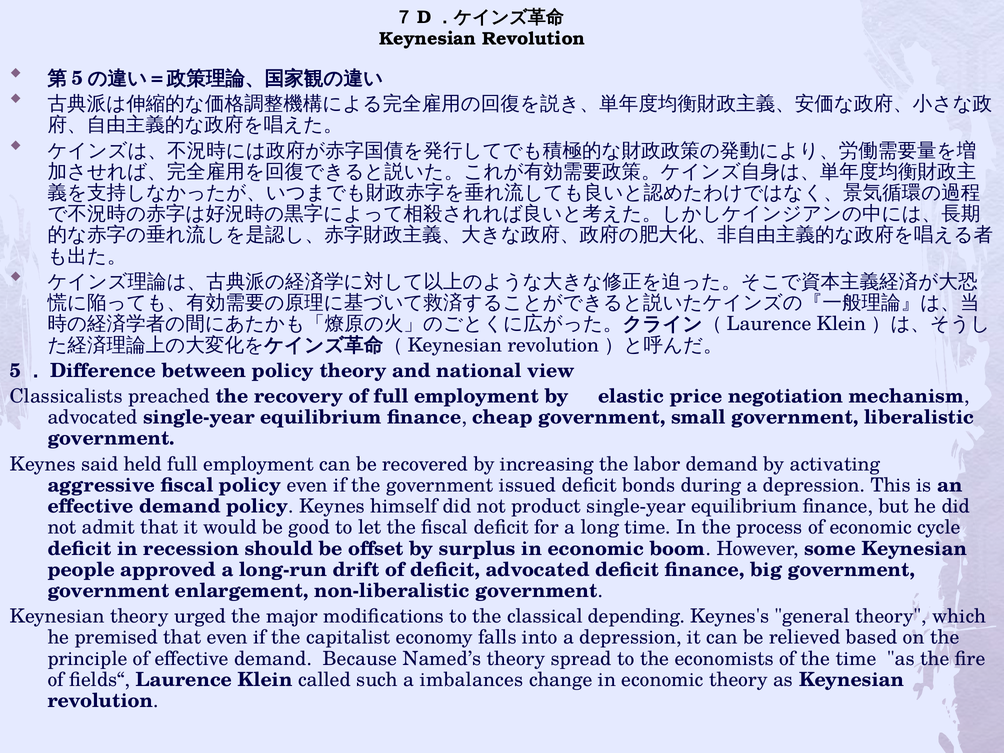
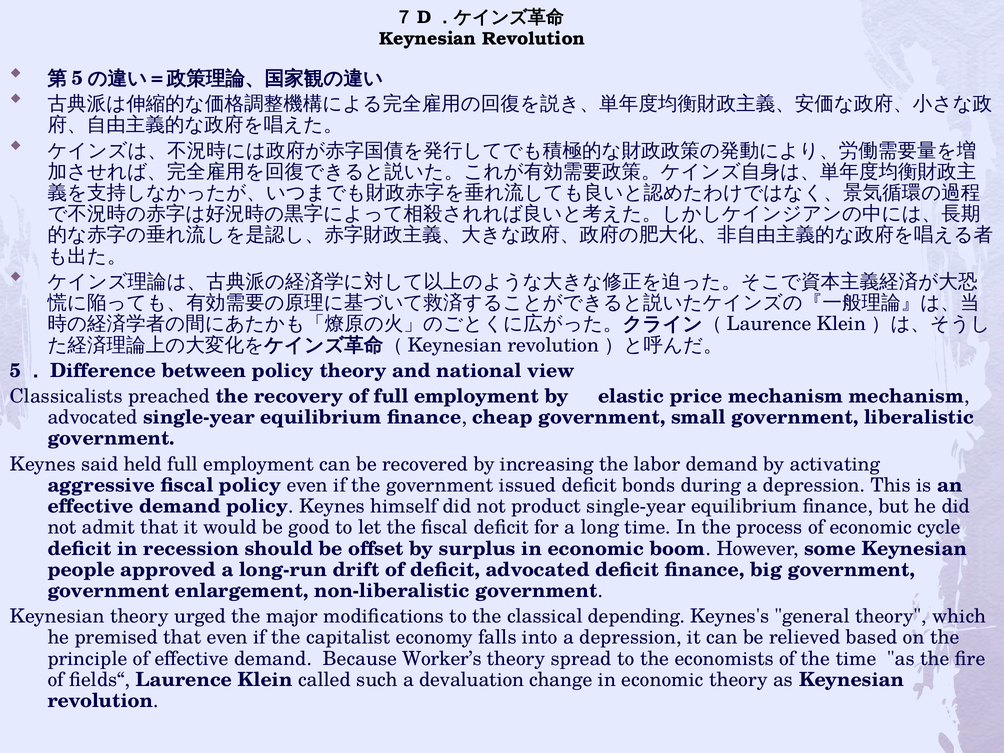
price negotiation: negotiation -> mechanism
Named’s: Named’s -> Worker’s
imbalances: imbalances -> devaluation
